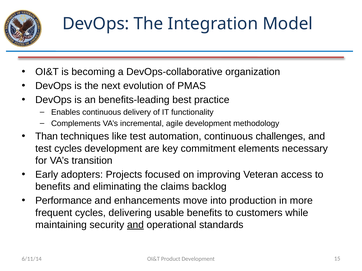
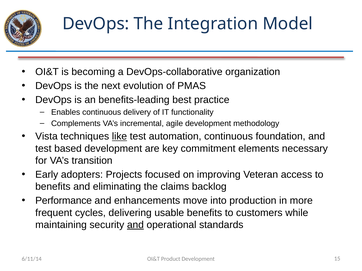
Than: Than -> Vista
like underline: none -> present
challenges: challenges -> foundation
test cycles: cycles -> based
